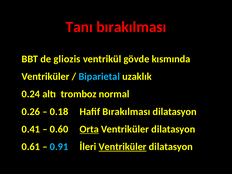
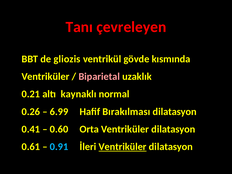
Tanı bırakılması: bırakılması -> çevreleyen
Biparietal colour: light blue -> pink
0.24: 0.24 -> 0.21
tromboz: tromboz -> kaynaklı
0.18: 0.18 -> 6.99
Orta underline: present -> none
